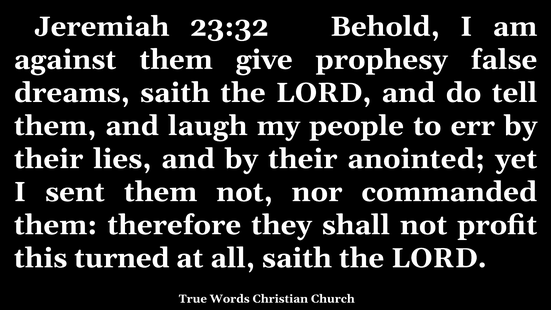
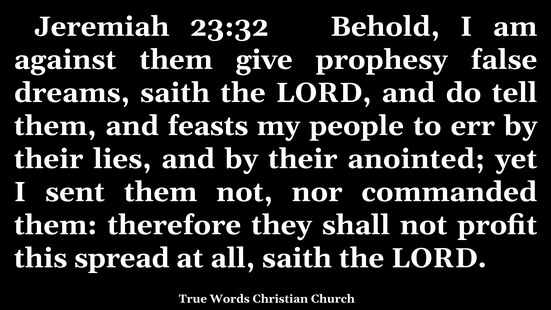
laugh: laugh -> feasts
turned: turned -> spread
